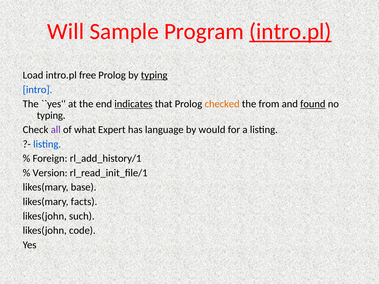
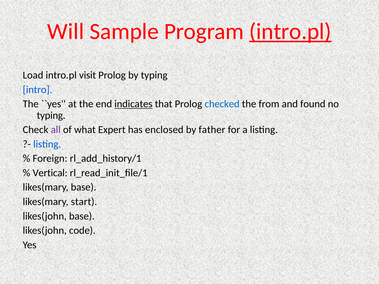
free: free -> visit
typing at (154, 75) underline: present -> none
checked colour: orange -> blue
found underline: present -> none
language: language -> enclosed
would: would -> father
Version: Version -> Vertical
facts: facts -> start
likes(john such: such -> base
